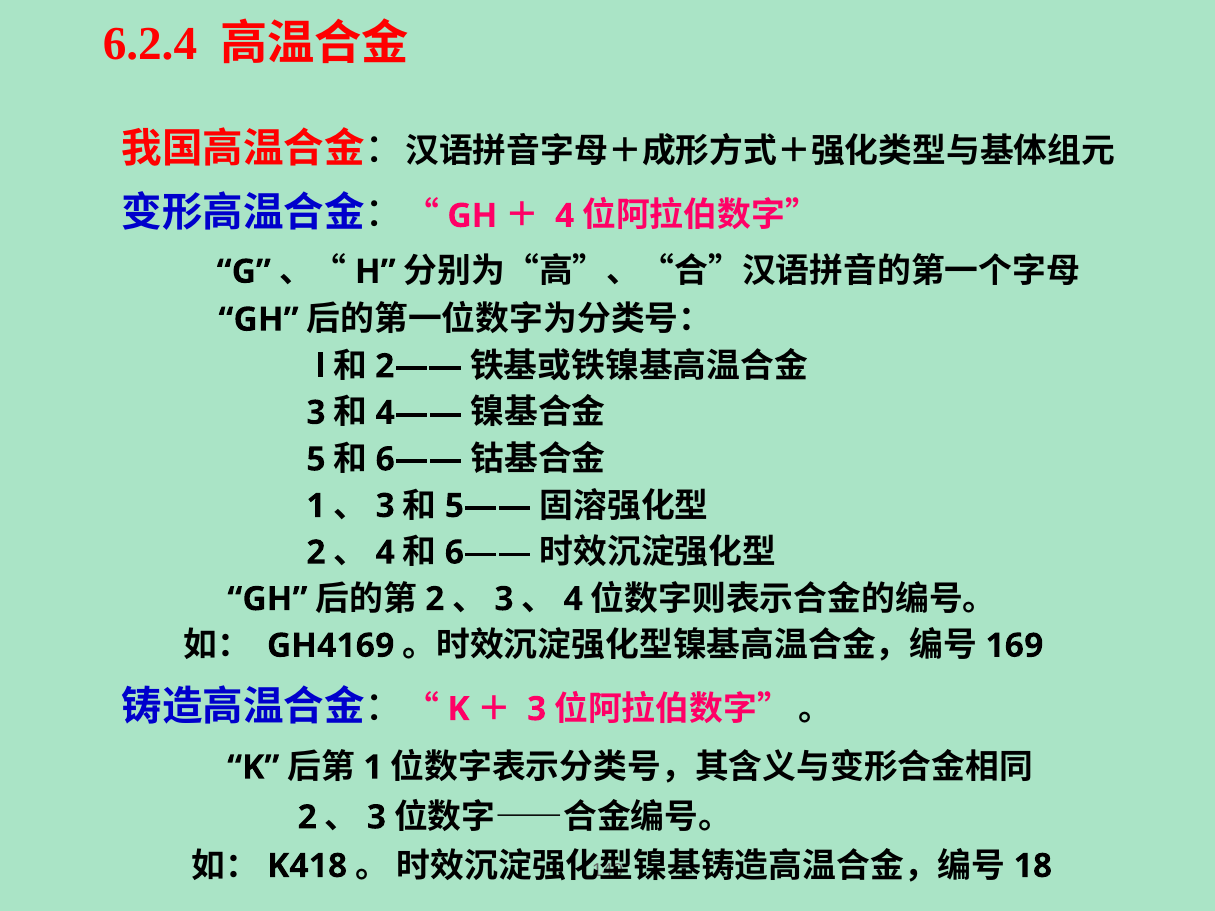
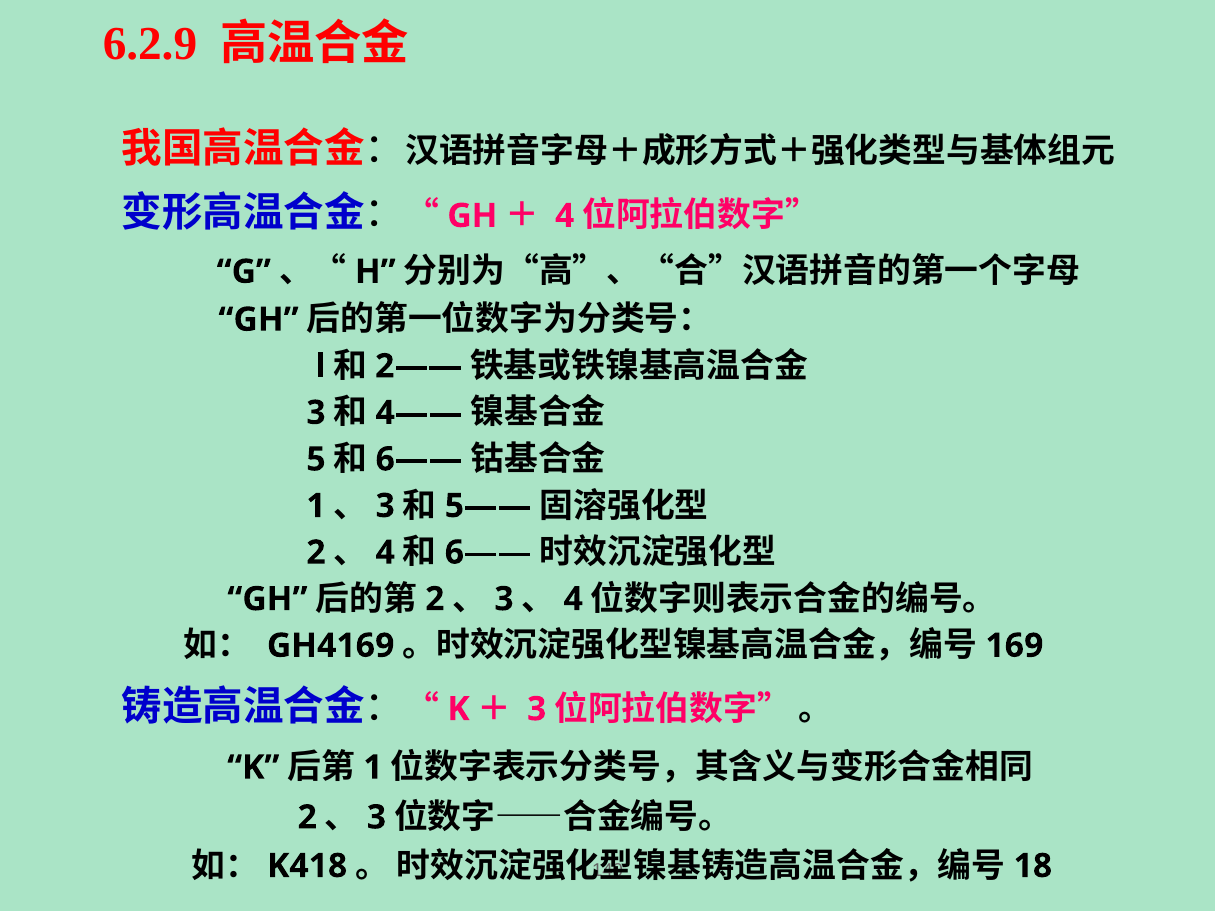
6.2.4: 6.2.4 -> 6.2.9
